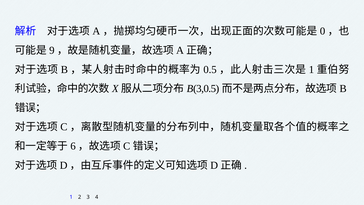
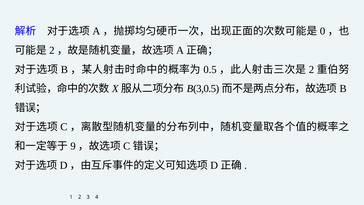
9 at (52, 50): 9 -> 2
1 at (311, 69): 1 -> 2
6: 6 -> 9
